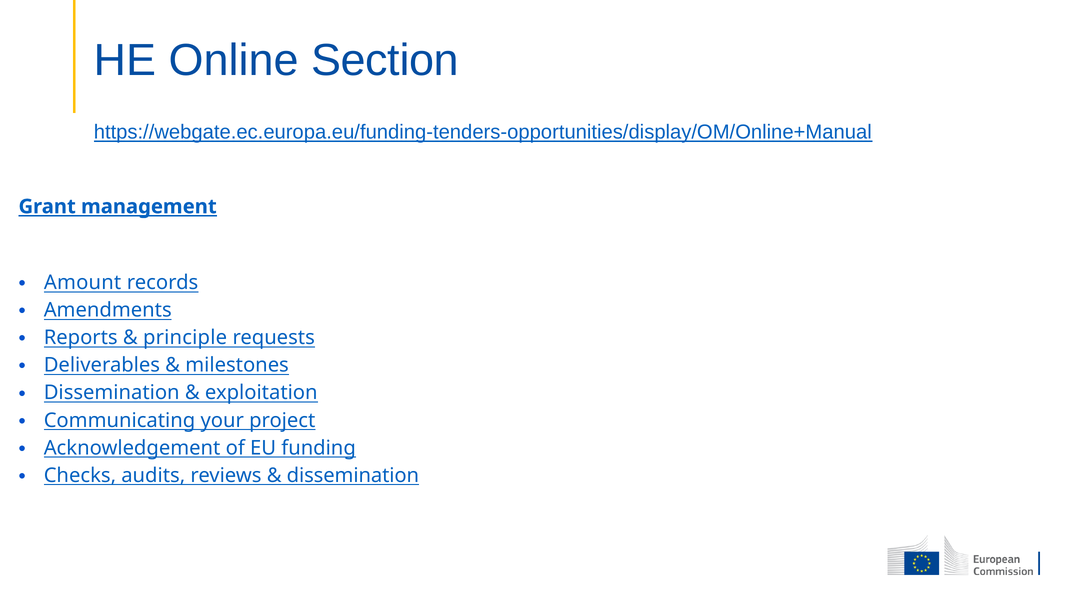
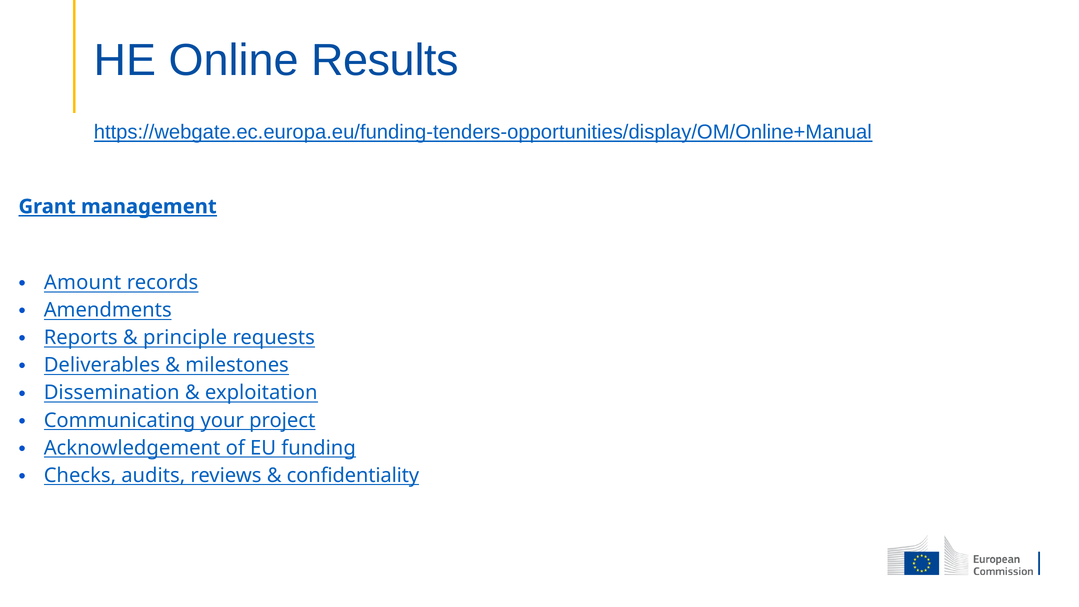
Section: Section -> Results
dissemination at (353, 475): dissemination -> confidentiality
